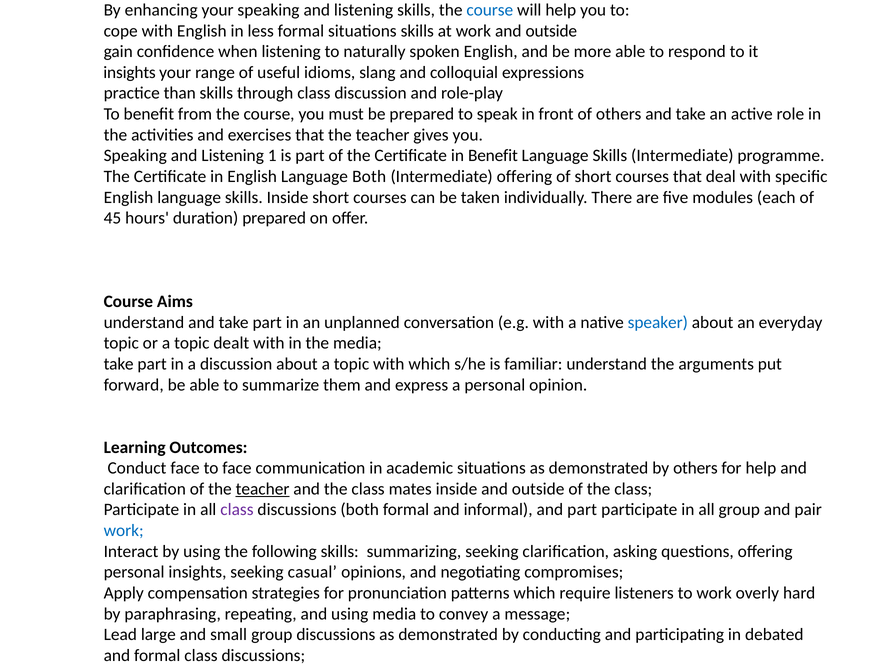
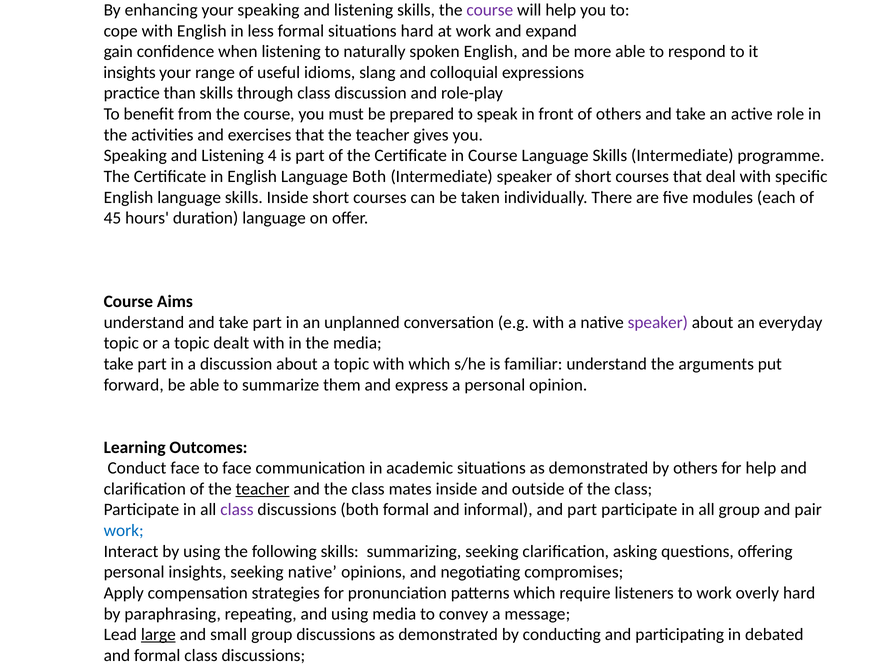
course at (490, 10) colour: blue -> purple
situations skills: skills -> hard
work and outside: outside -> expand
1 at (272, 156): 1 -> 4
in Benefit: Benefit -> Course
Intermediate offering: offering -> speaker
duration prepared: prepared -> language
speaker at (658, 322) colour: blue -> purple
seeking casual: casual -> native
large underline: none -> present
